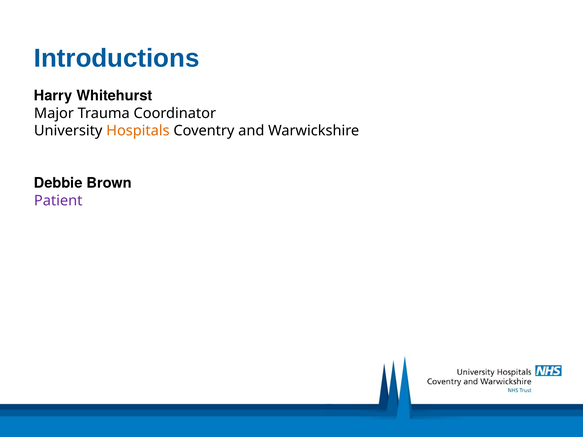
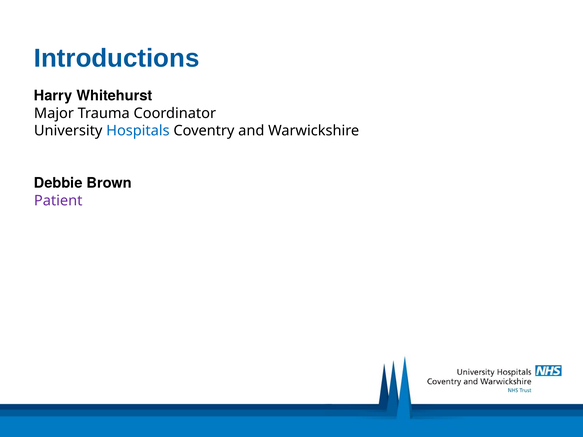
Hospitals colour: orange -> blue
